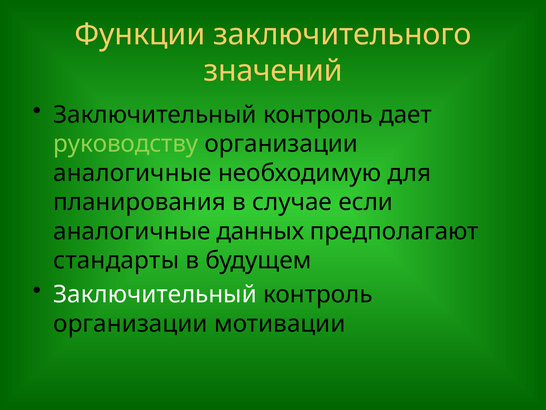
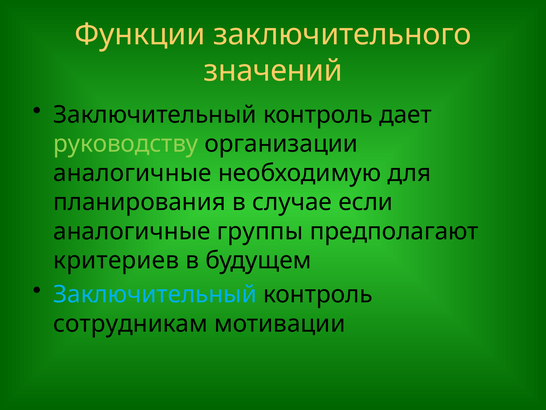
данных: данных -> группы
стандарты: стандарты -> критериев
Заключительный at (155, 294) colour: white -> light blue
организации at (130, 323): организации -> сотрудникам
